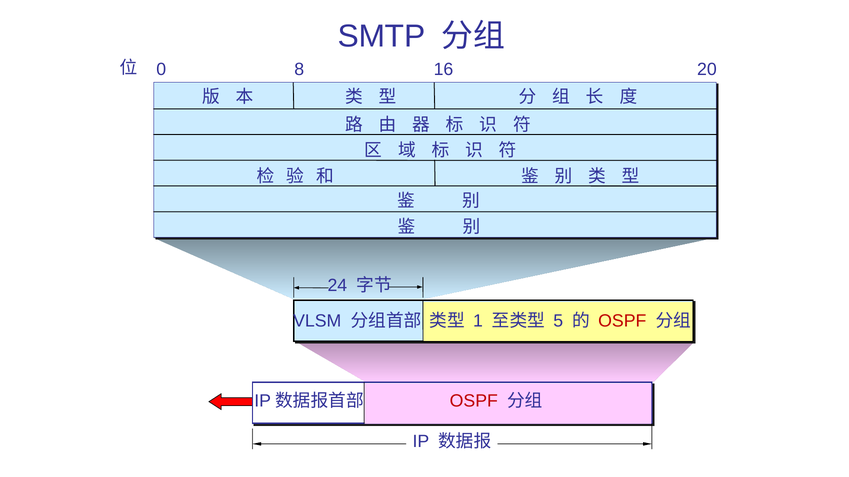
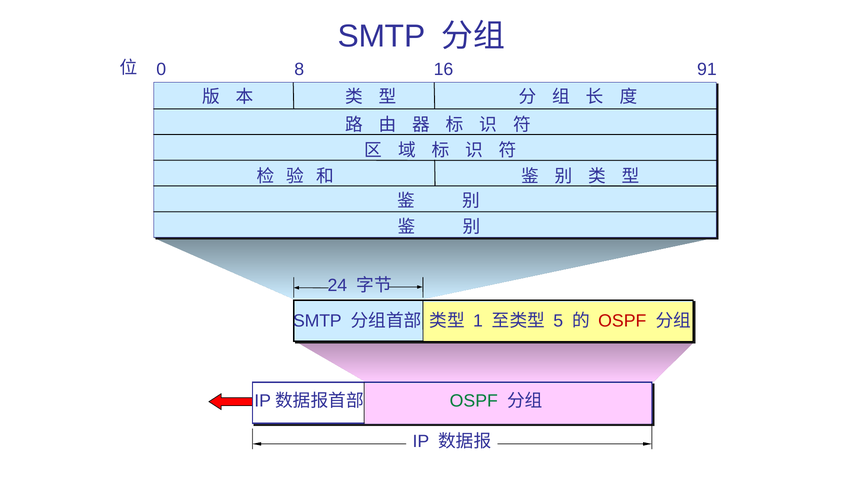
20: 20 -> 91
VLSM at (317, 321): VLSM -> SMTP
OSPF at (474, 401) colour: red -> green
